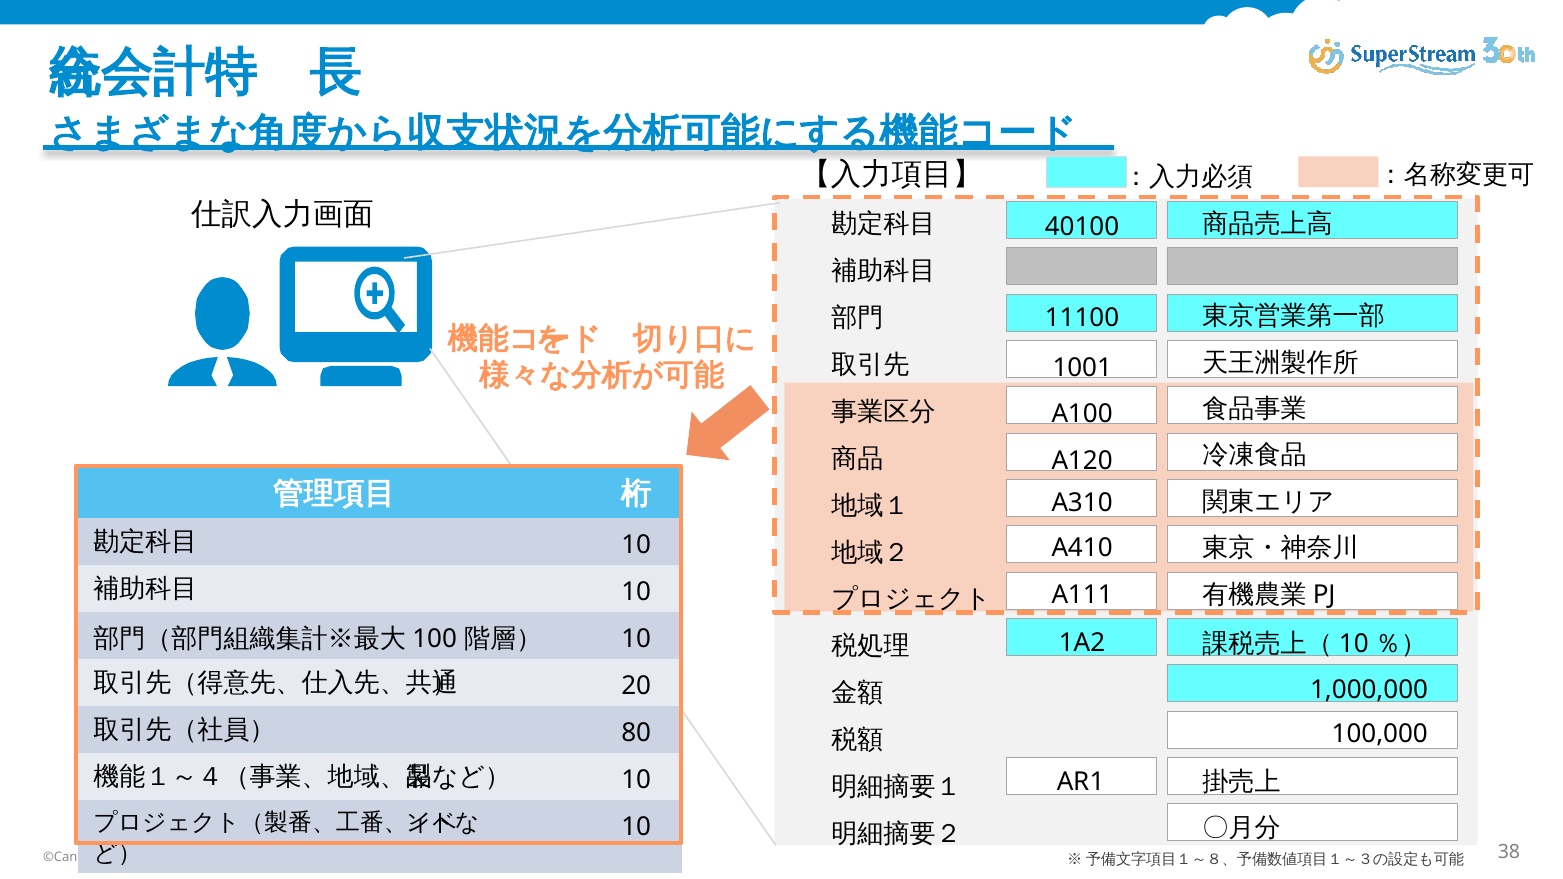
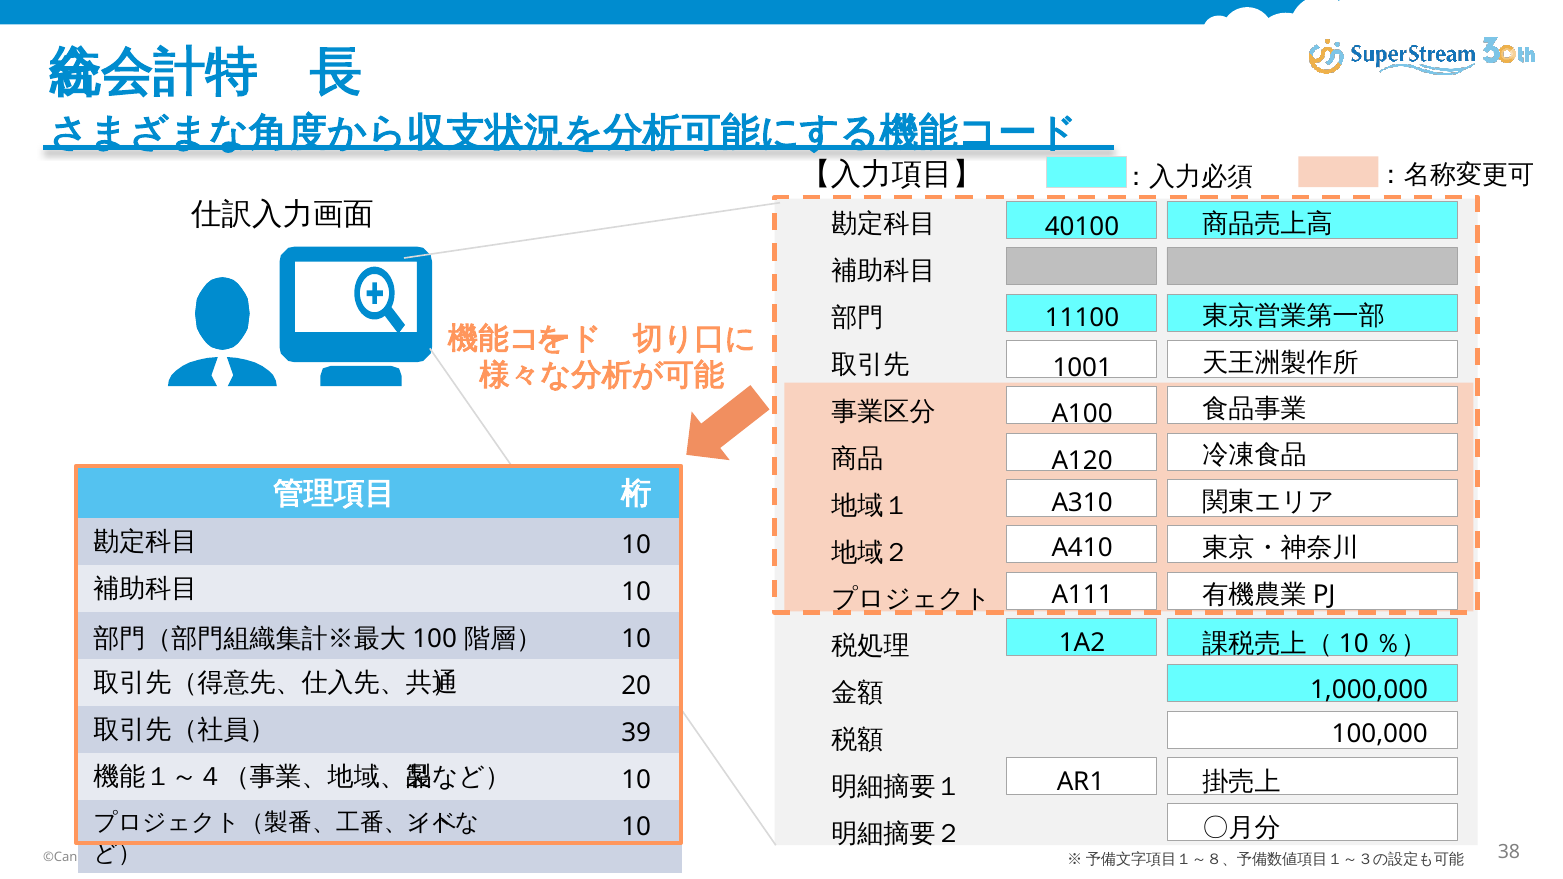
80: 80 -> 39
